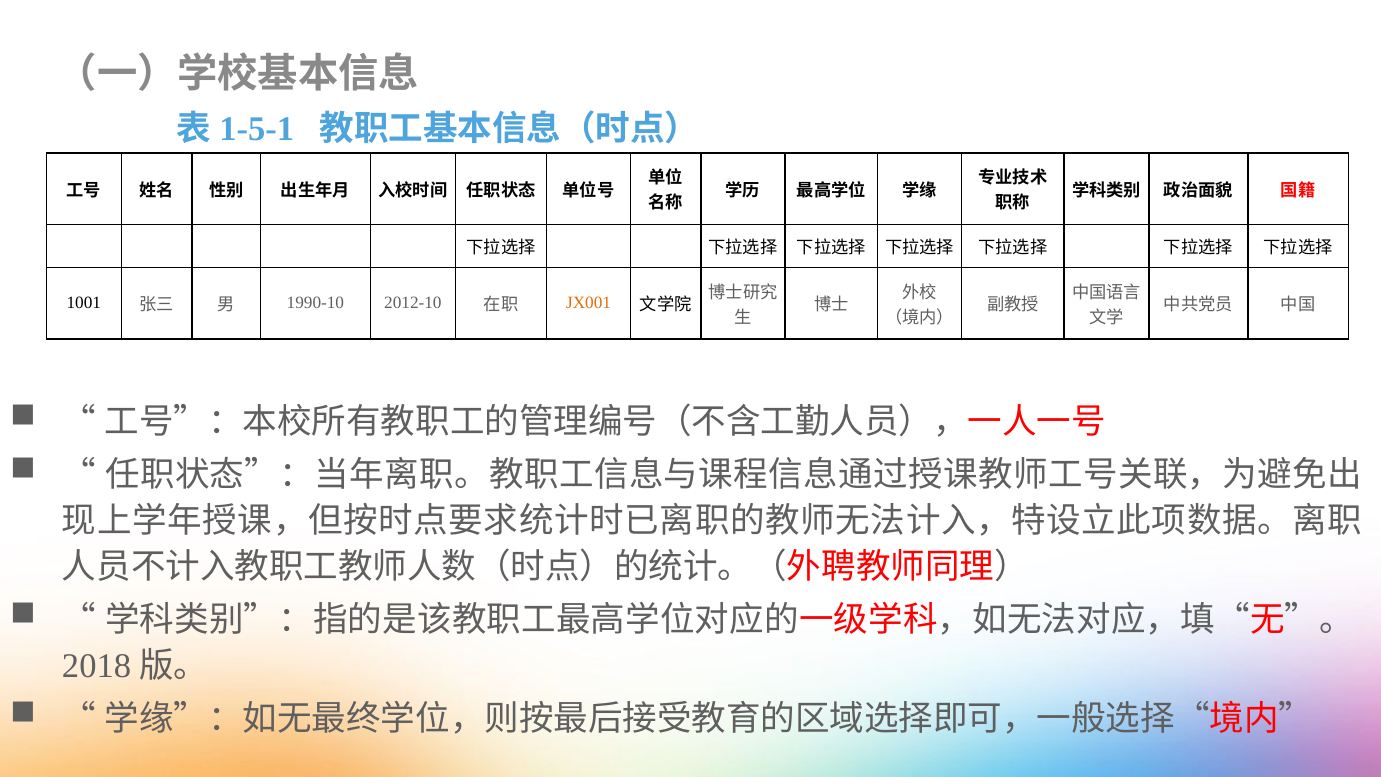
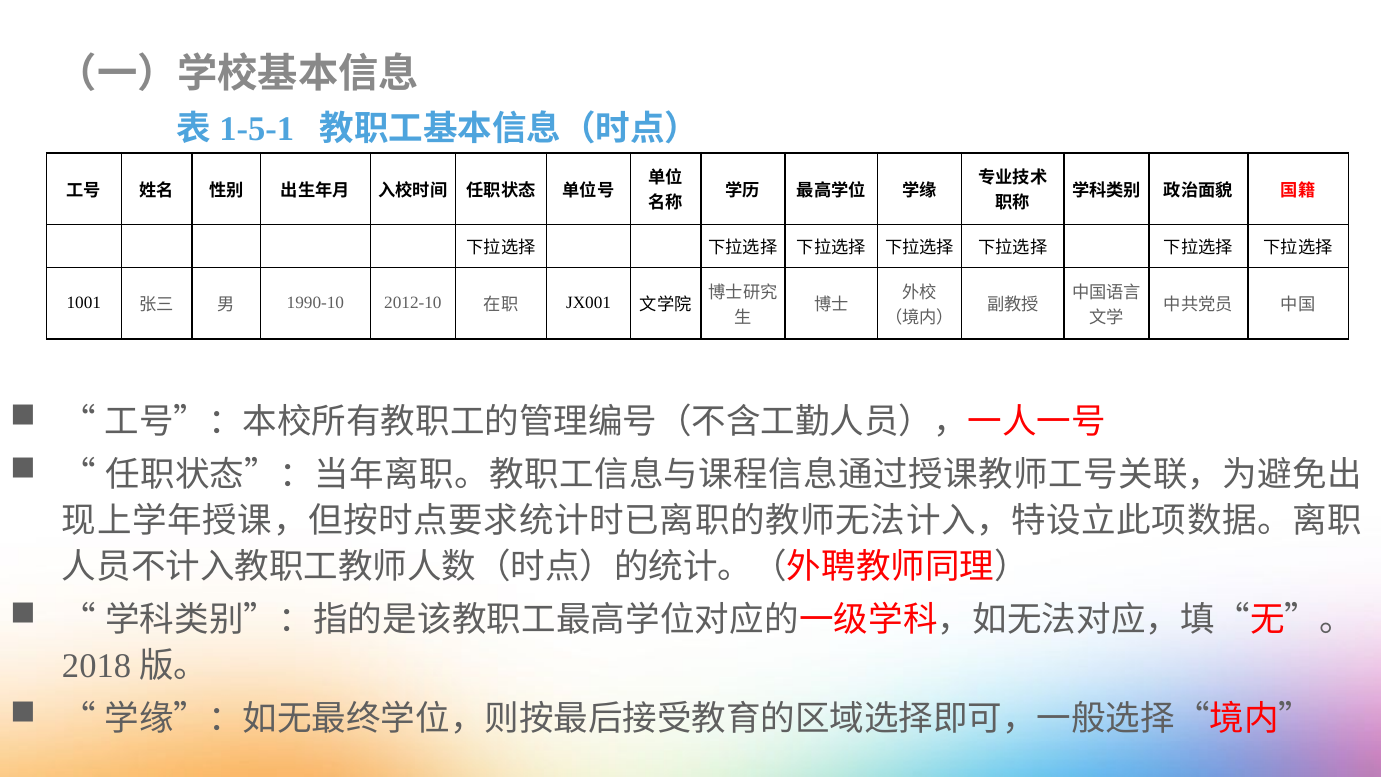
JX001 colour: orange -> black
